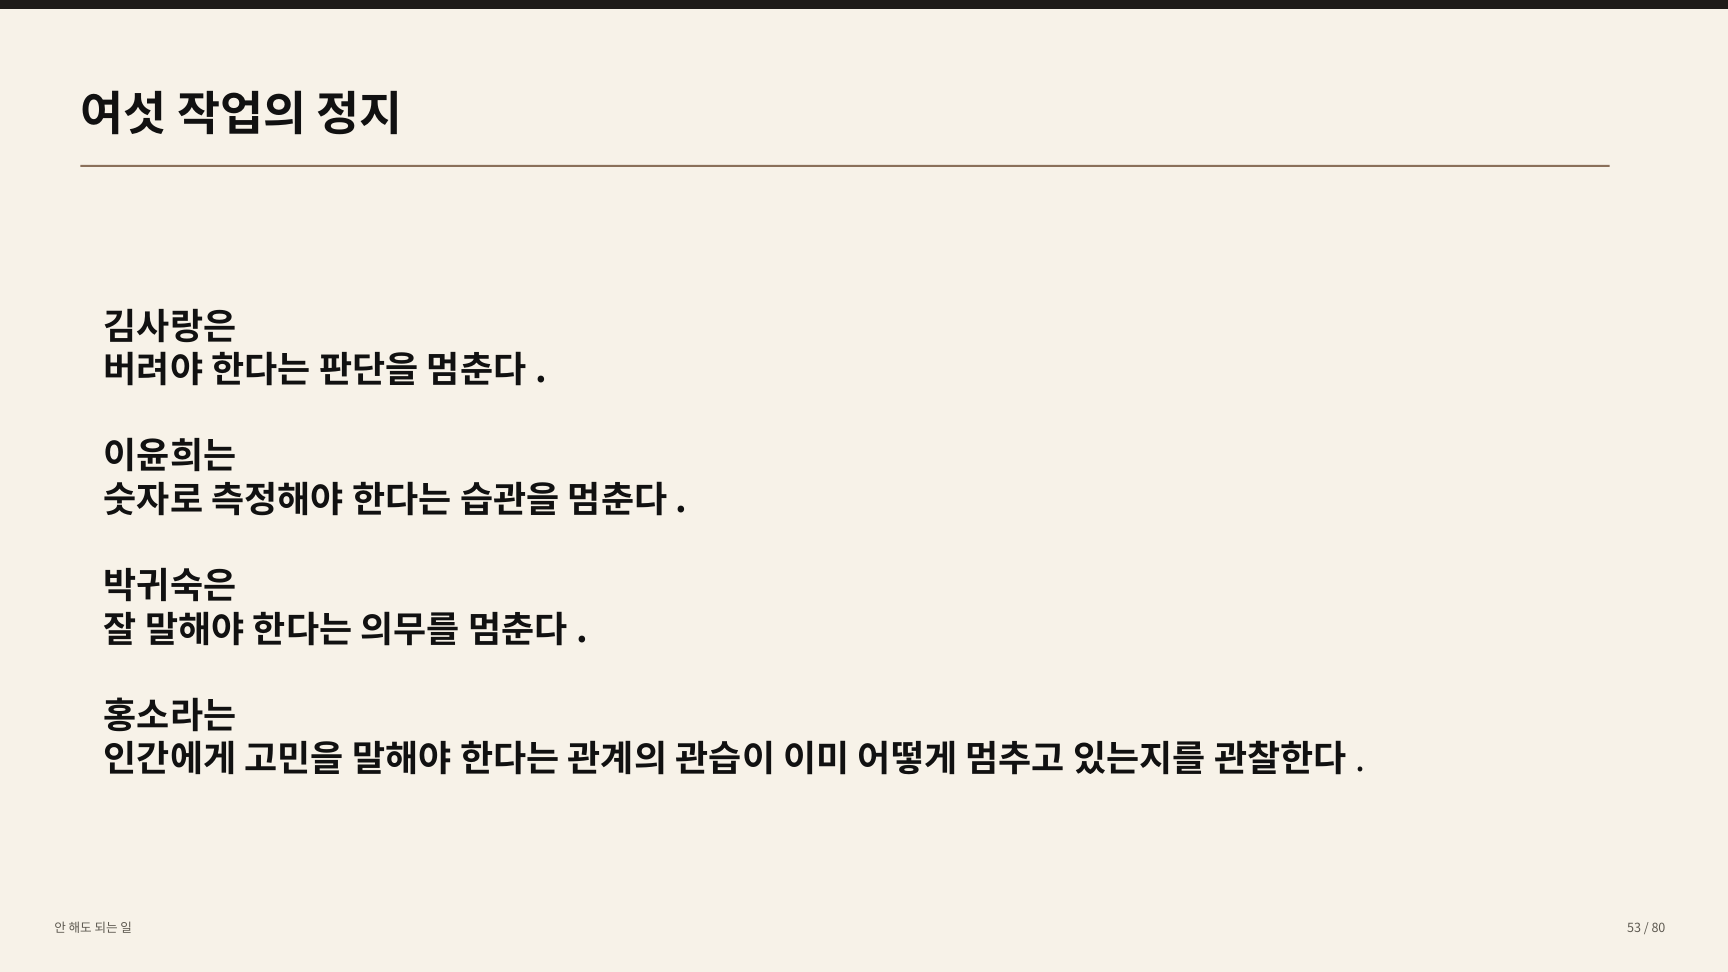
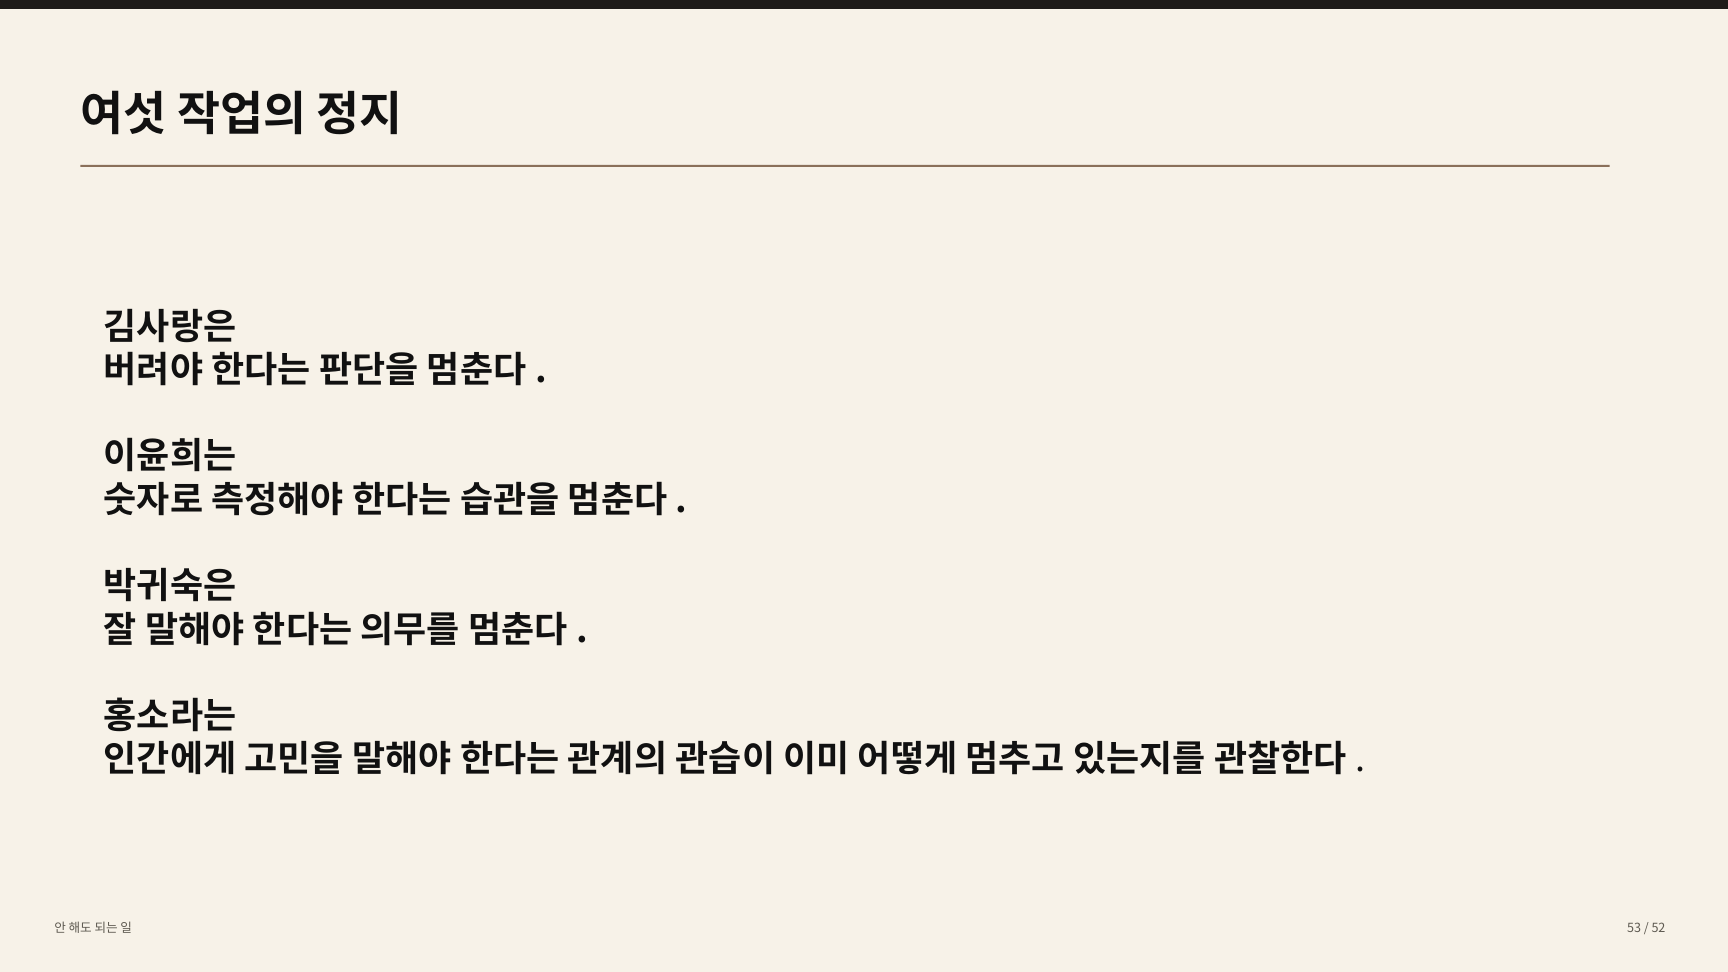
80: 80 -> 52
